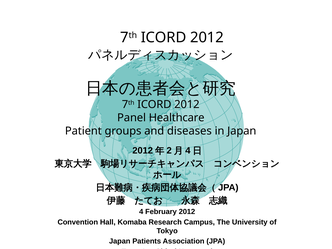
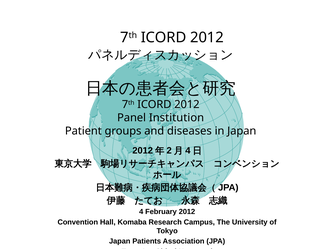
Healthcare: Healthcare -> Institution
